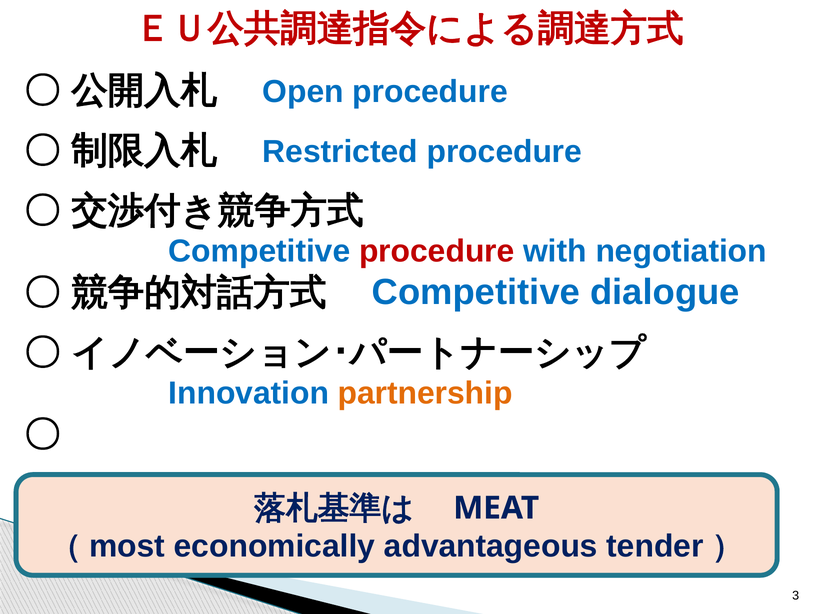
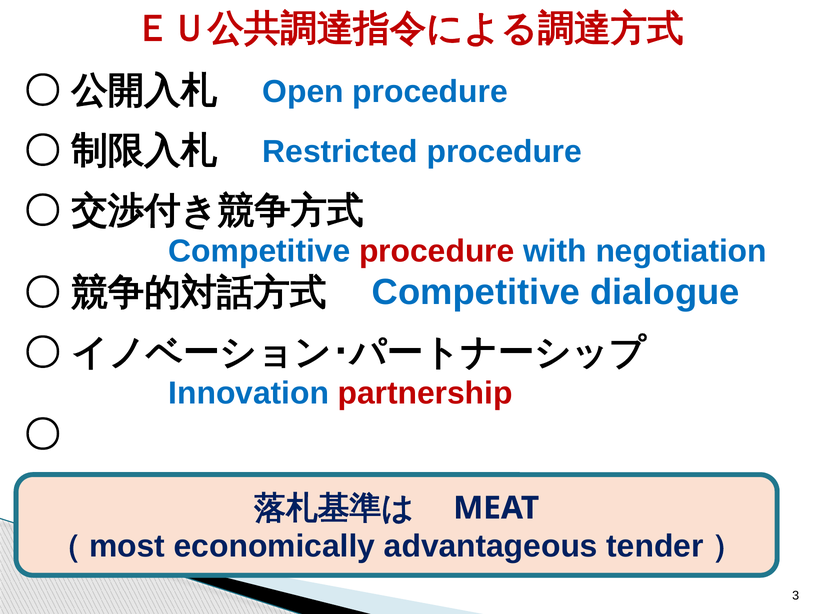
partnership colour: orange -> red
